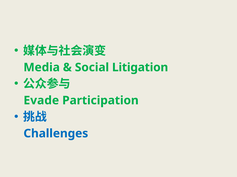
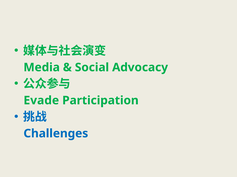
Litigation: Litigation -> Advocacy
